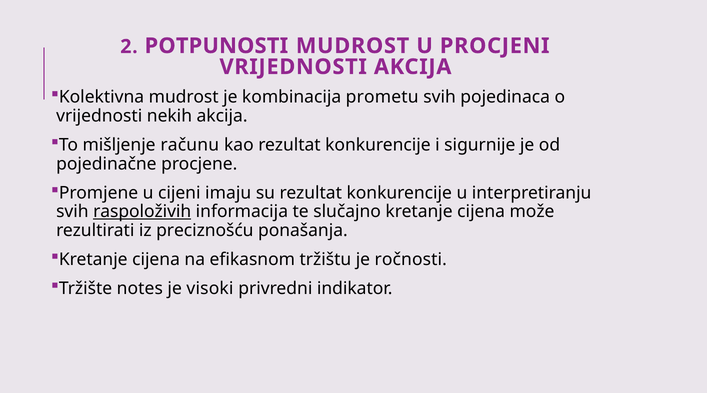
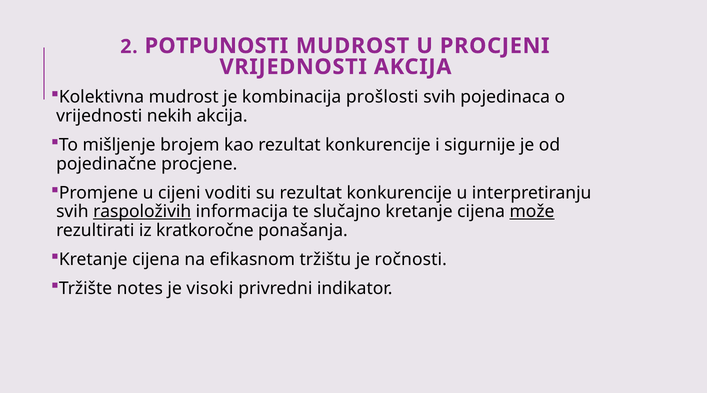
prometu: prometu -> prošlosti
računu: računu -> brojem
imaju: imaju -> voditi
može underline: none -> present
preciznošću: preciznošću -> kratkoročne
